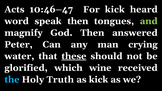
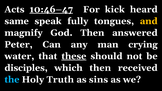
10:46–47 underline: none -> present
word: word -> same
speak then: then -> fully
and colour: light green -> yellow
glorified: glorified -> disciples
which wine: wine -> then
as kick: kick -> sins
